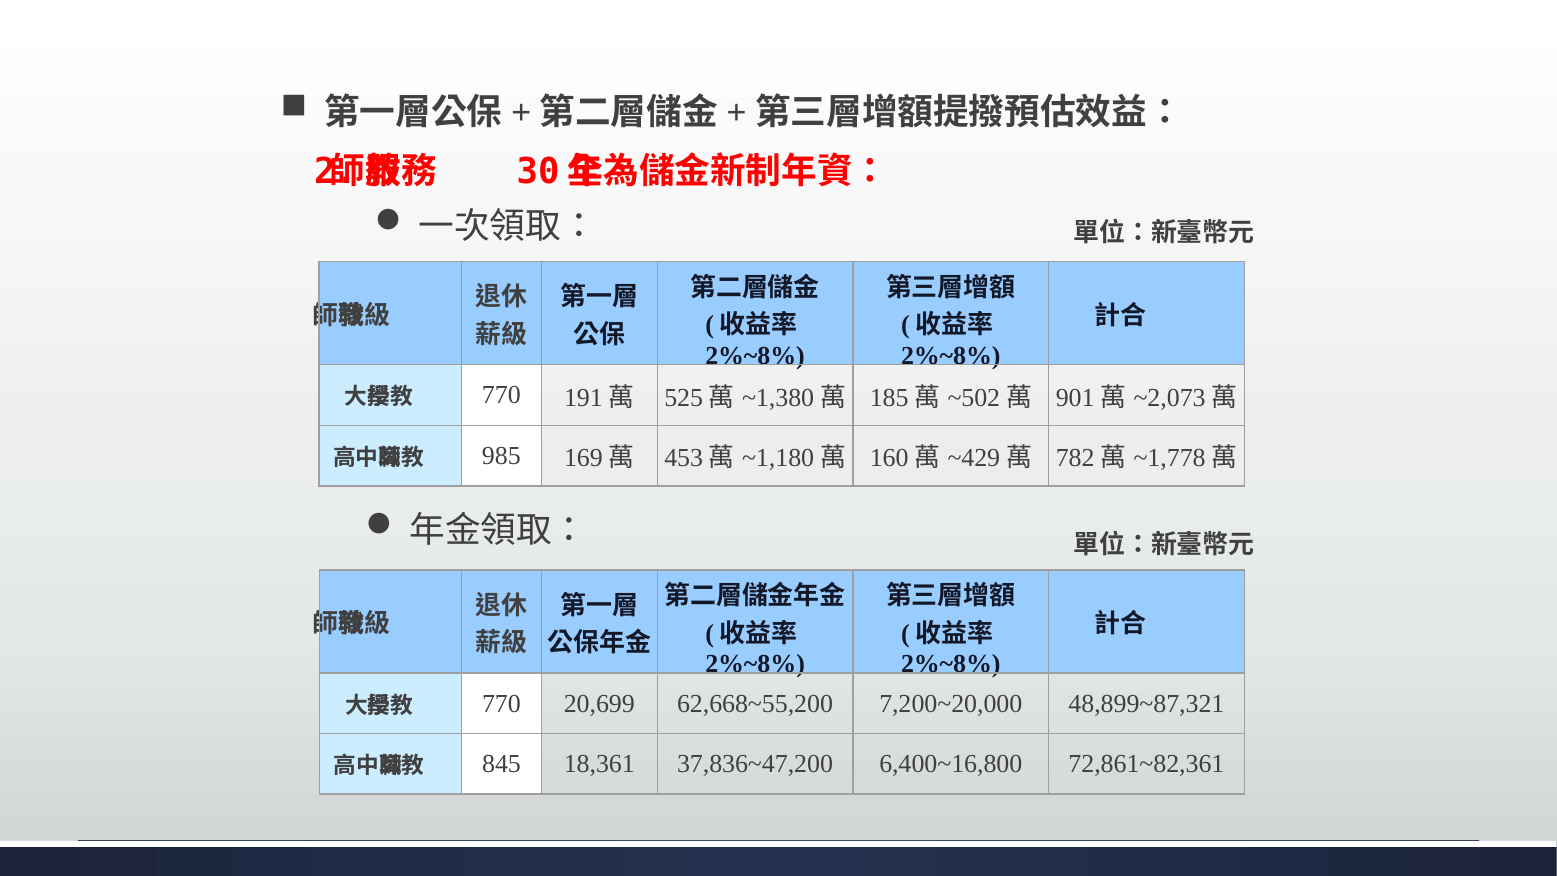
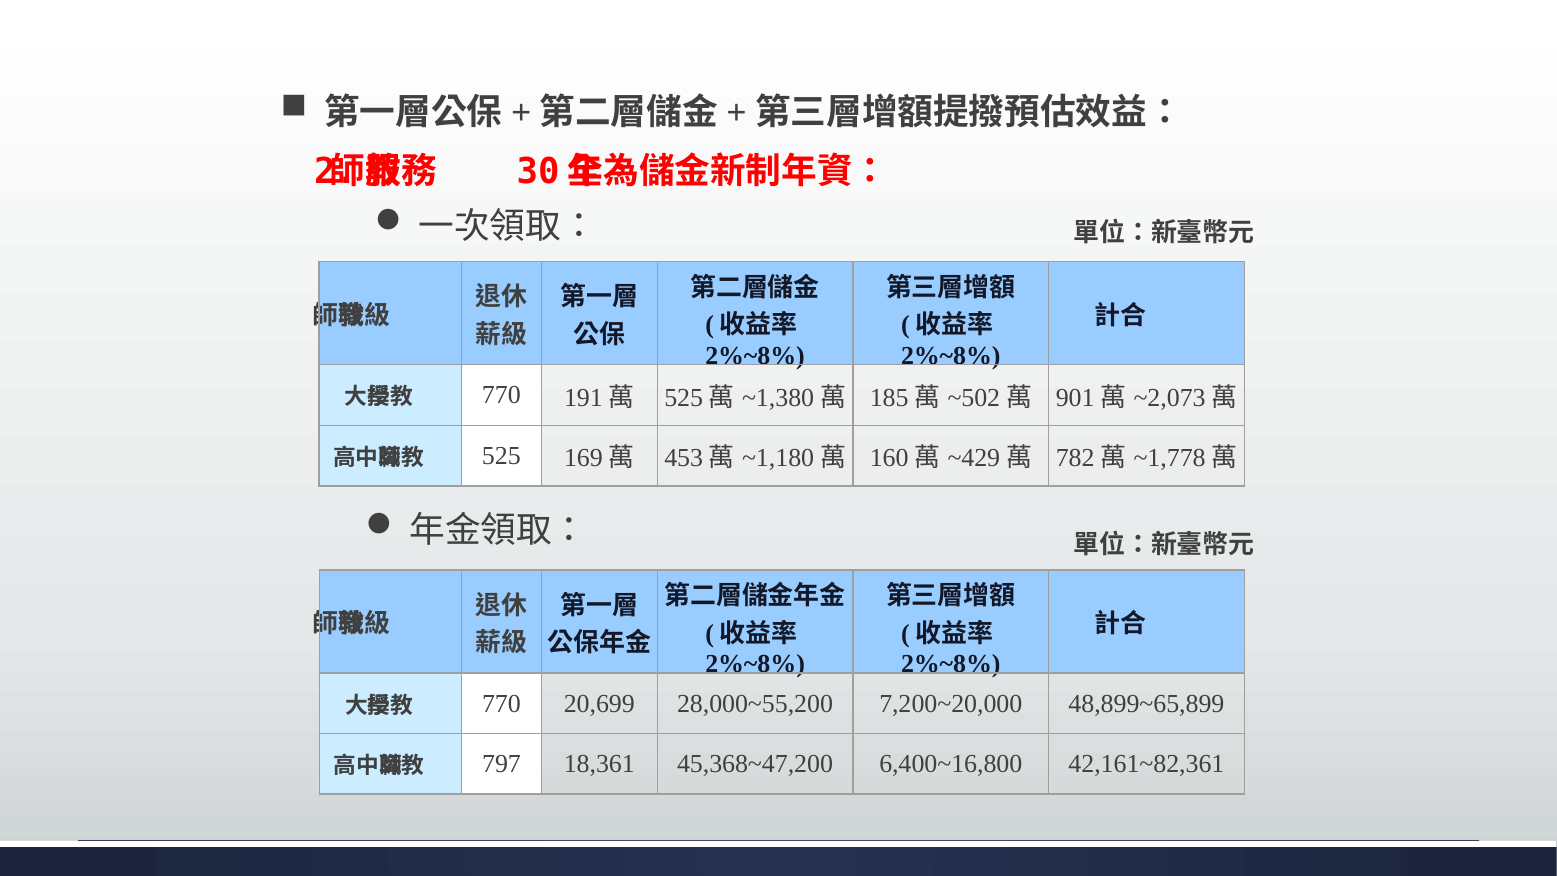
985: 985 -> 525
62,668~55,200: 62,668~55,200 -> 28,000~55,200
48,899~87,321: 48,899~87,321 -> 48,899~65,899
845: 845 -> 797
37,836~47,200: 37,836~47,200 -> 45,368~47,200
72,861~82,361: 72,861~82,361 -> 42,161~82,361
